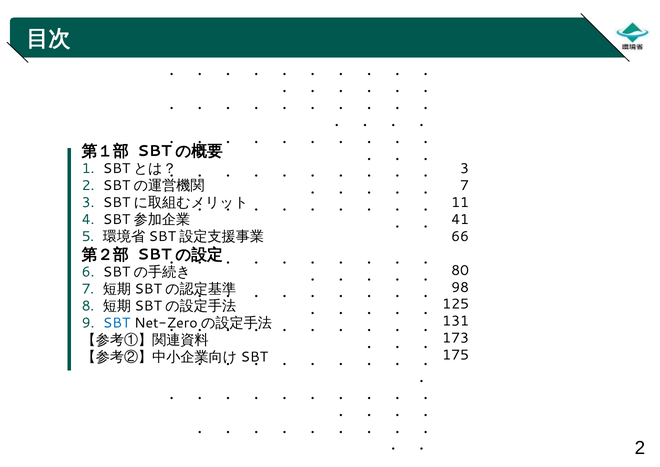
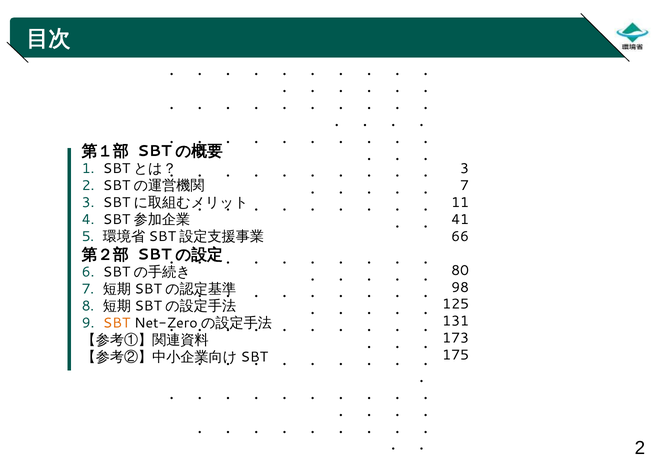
SBT colour: blue -> orange
